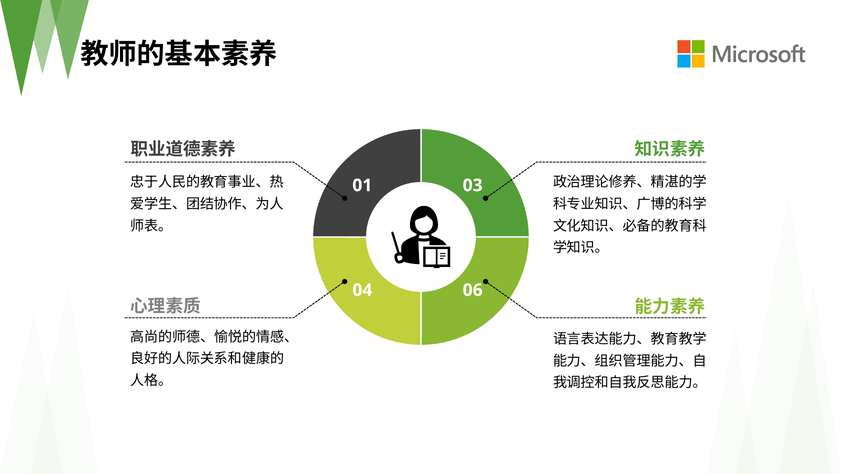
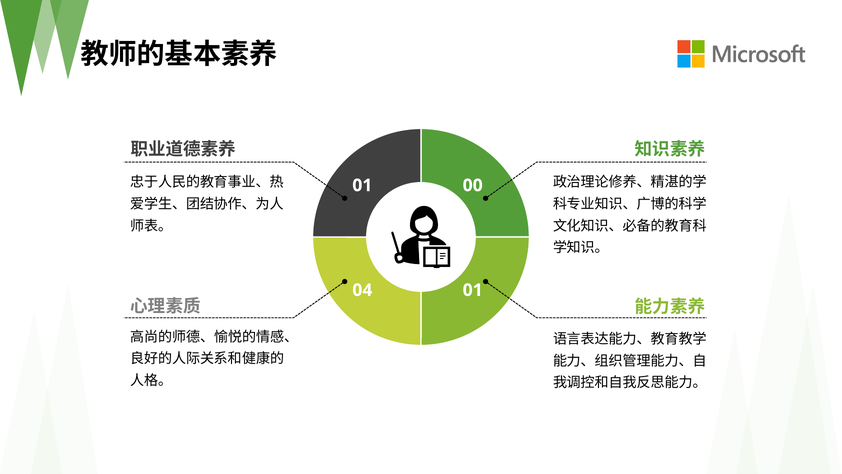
03: 03 -> 00
04 06: 06 -> 01
